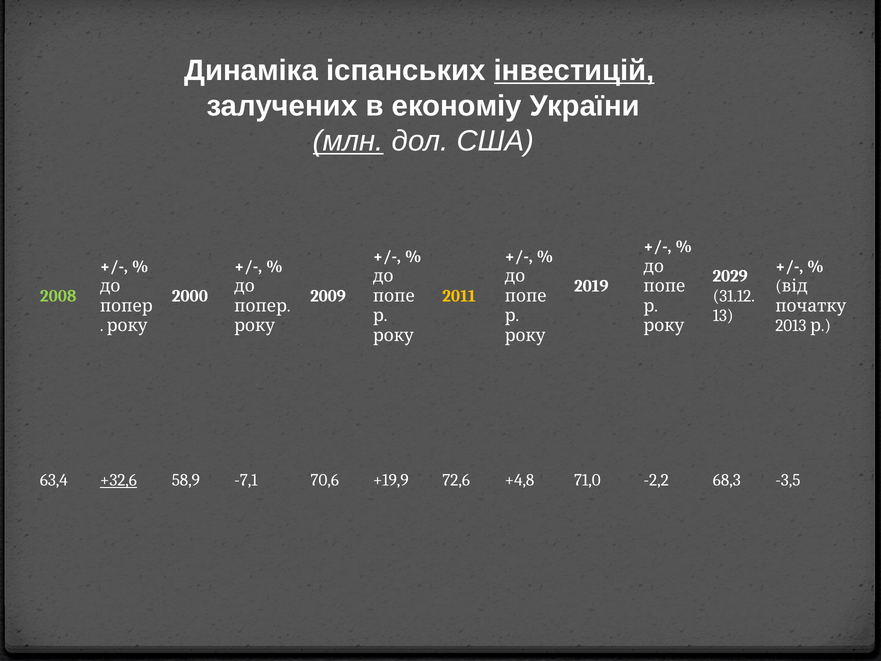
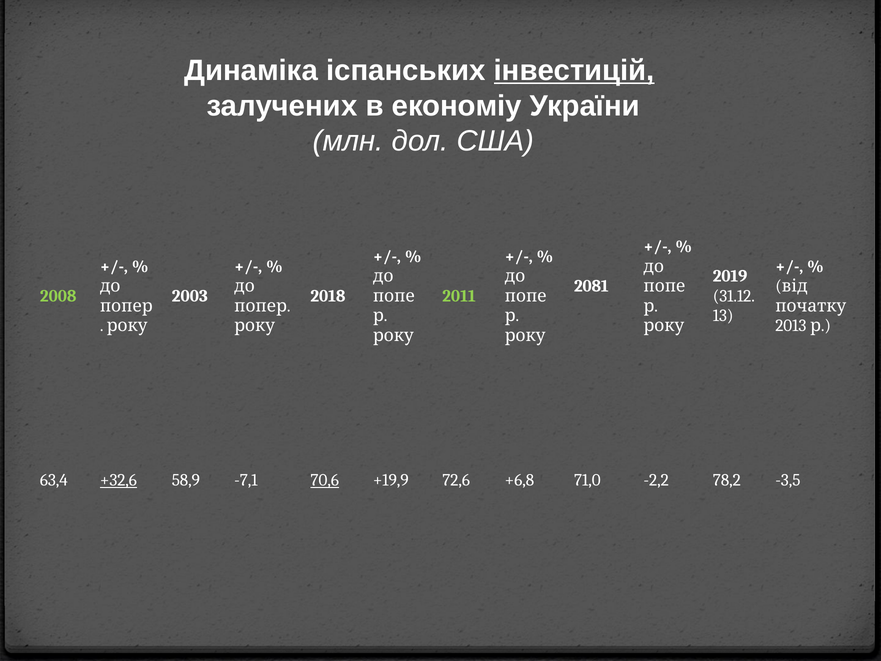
млн underline: present -> none
2029: 2029 -> 2019
2019: 2019 -> 2081
2000: 2000 -> 2003
2009: 2009 -> 2018
2011 colour: yellow -> light green
70,6 underline: none -> present
+4,8: +4,8 -> +6,8
68,3: 68,3 -> 78,2
